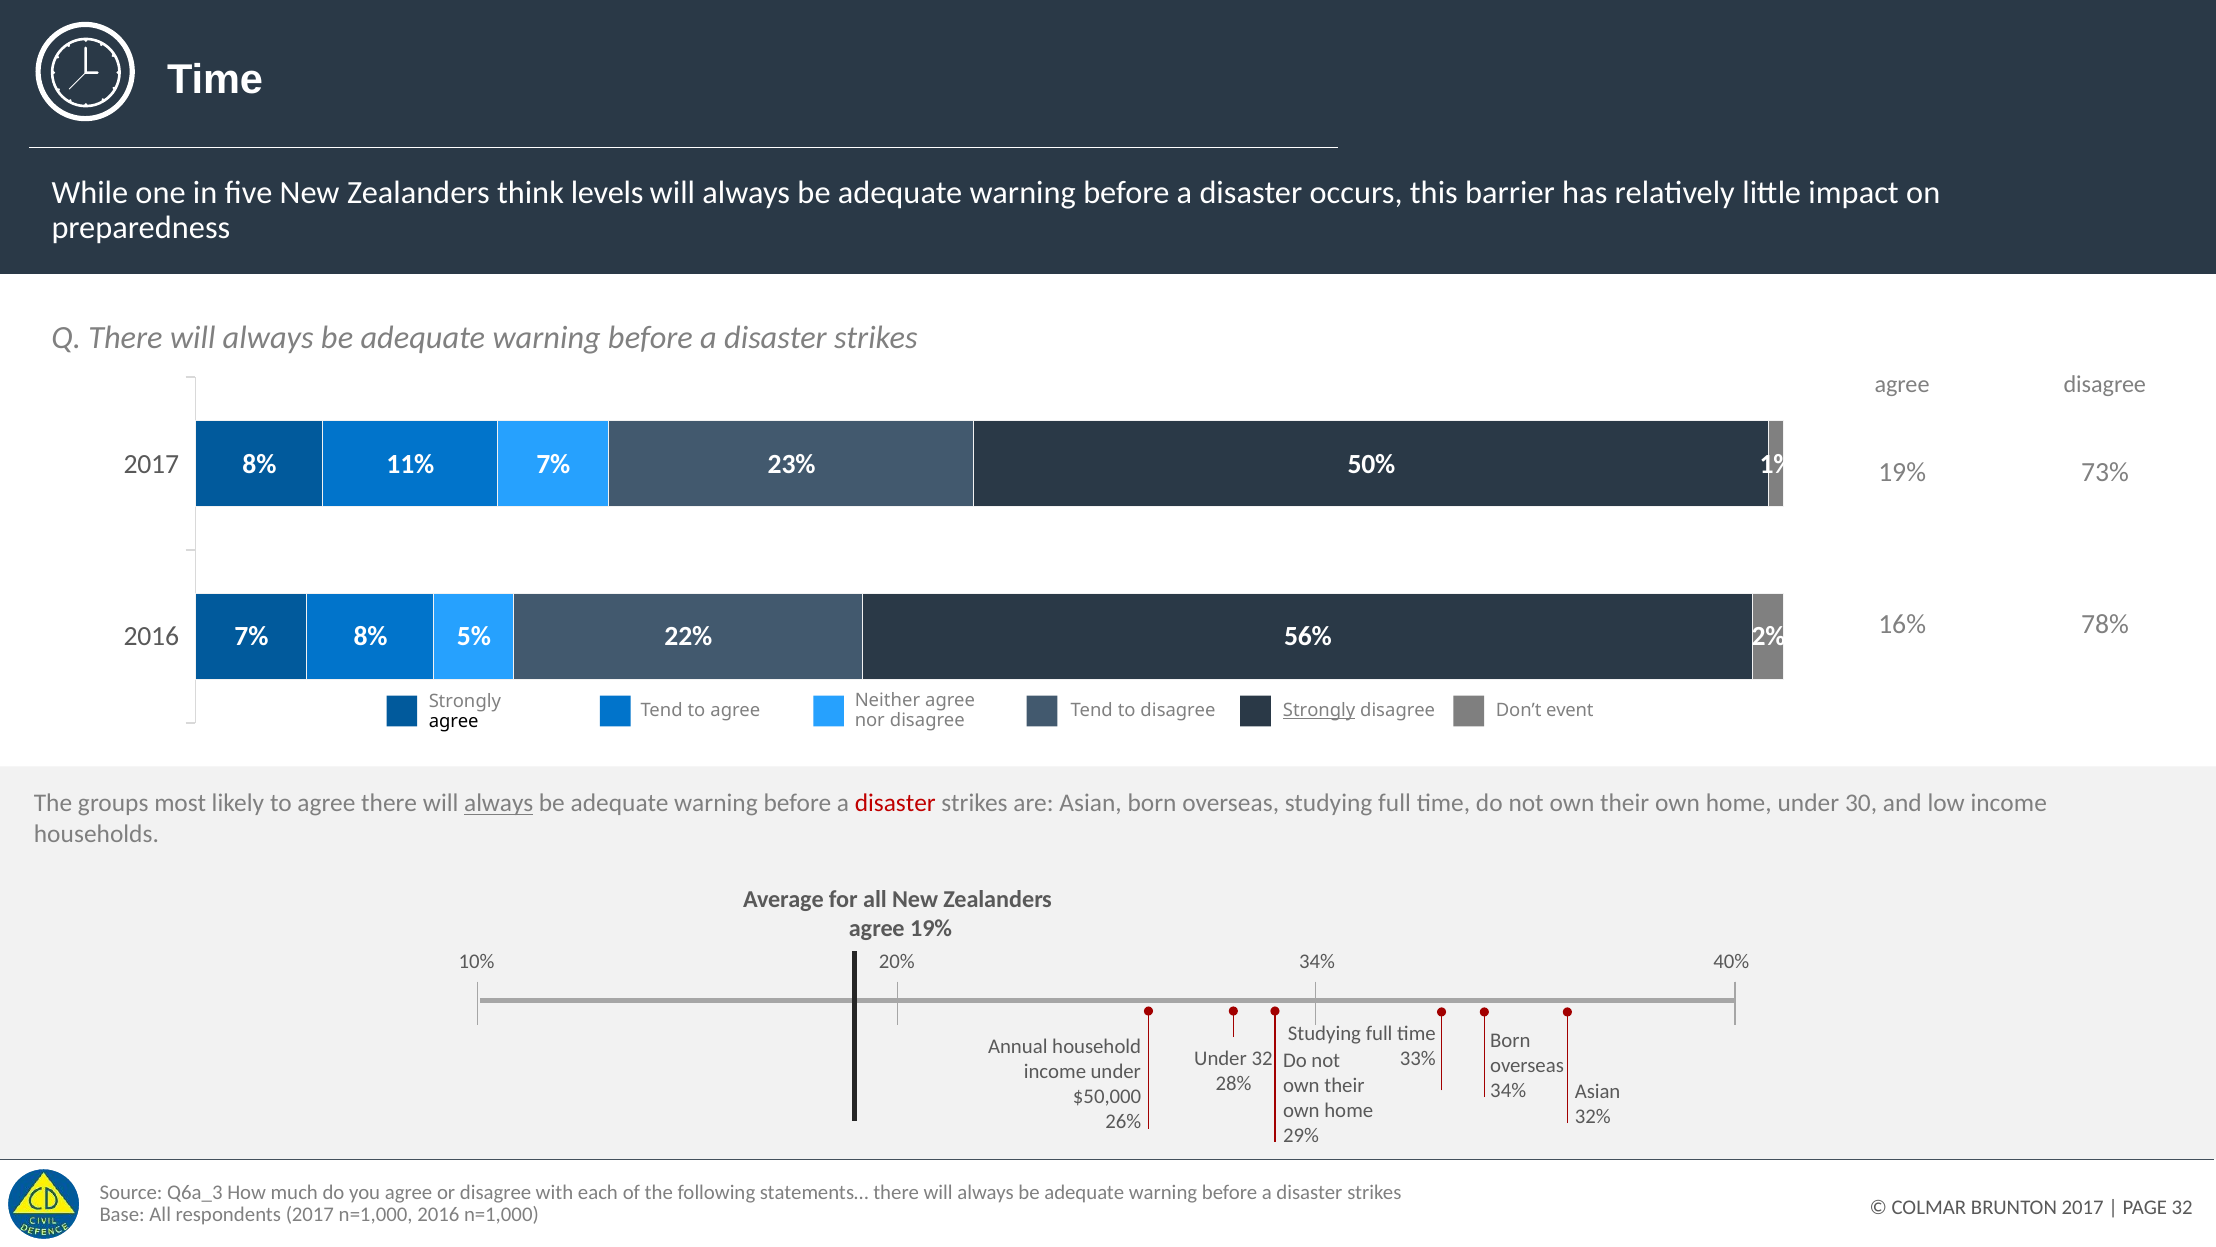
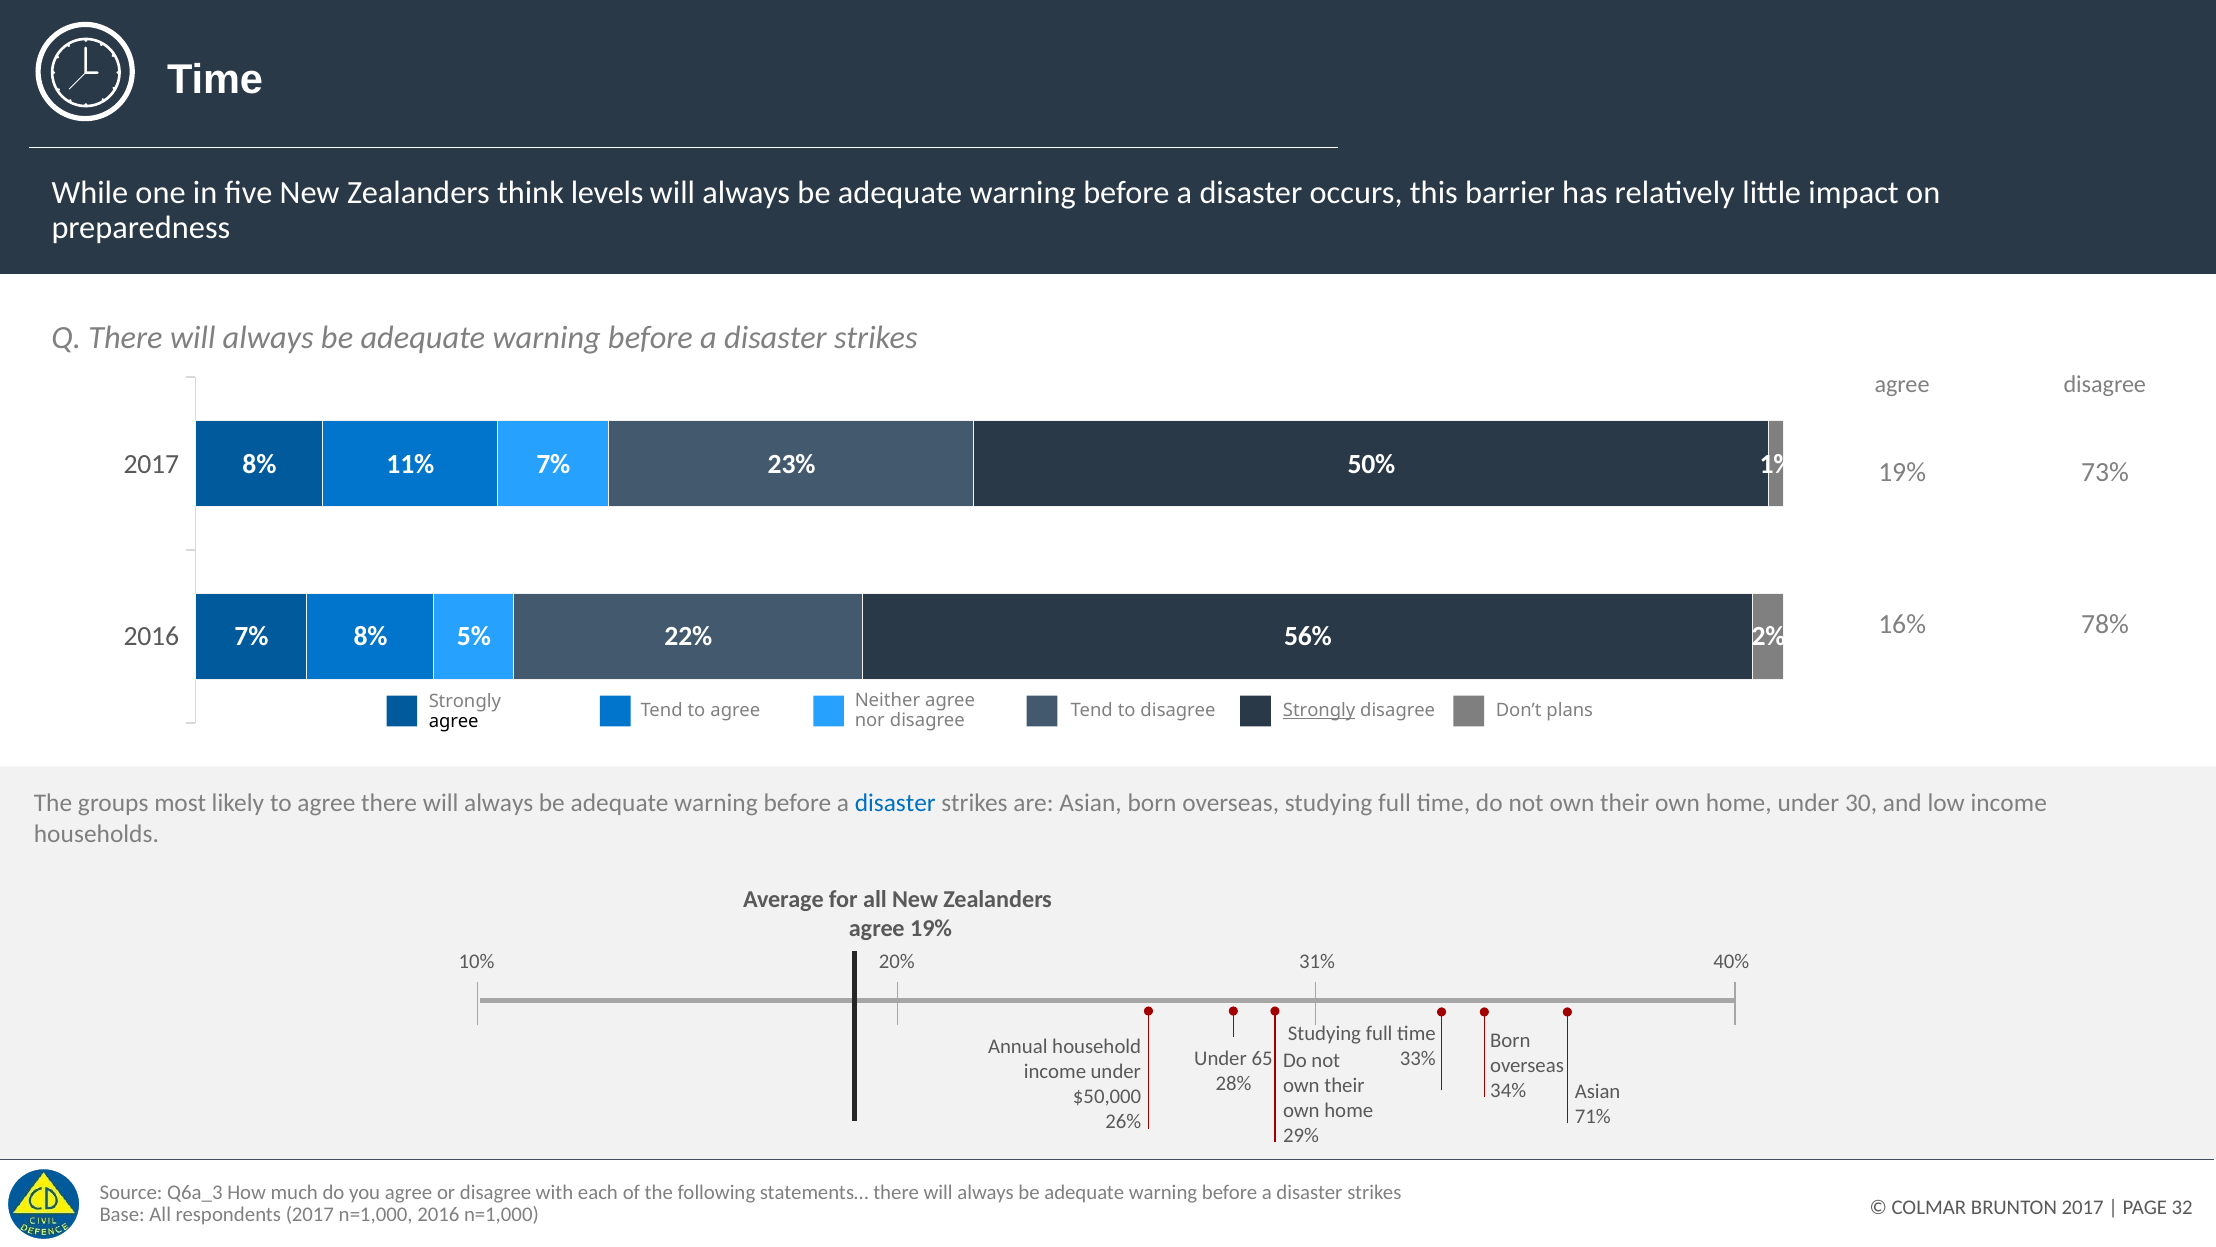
event: event -> plans
always at (499, 803) underline: present -> none
disaster at (895, 803) colour: red -> blue
34% at (1317, 961): 34% -> 31%
Under 32: 32 -> 65
32%: 32% -> 71%
